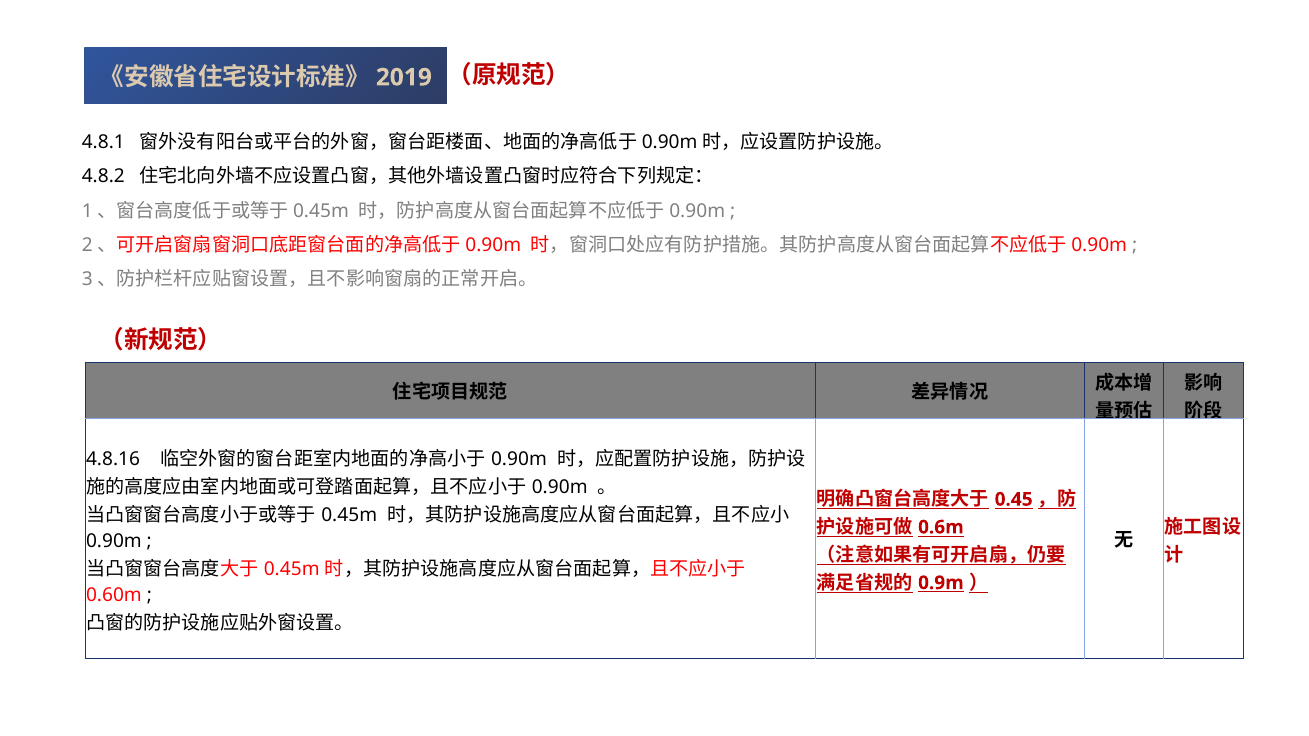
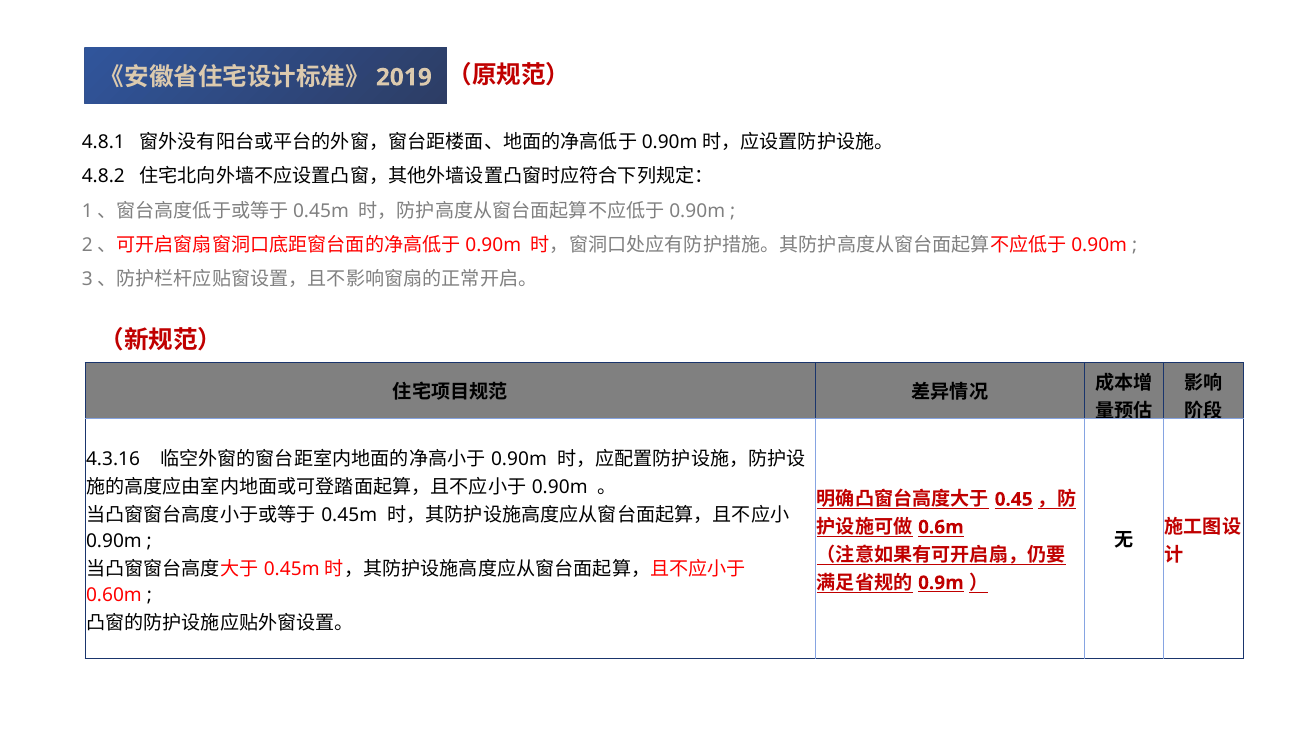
4.8.16: 4.8.16 -> 4.3.16
